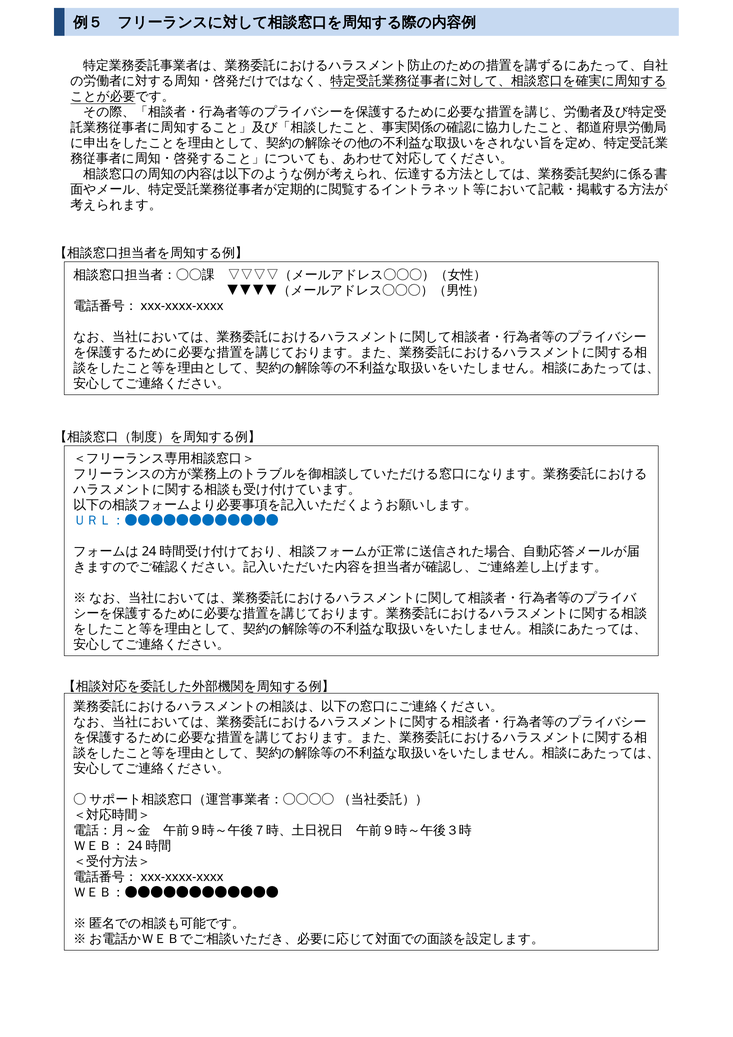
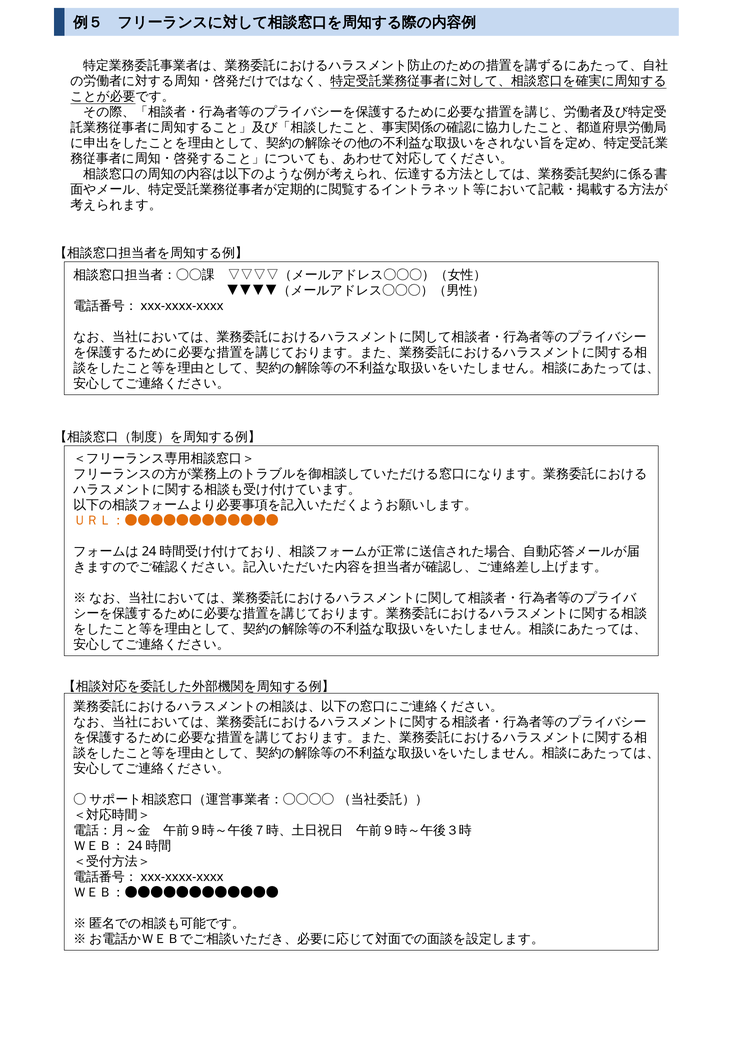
ＵＲＬ：●●●●●●●●●●●● colour: blue -> orange
